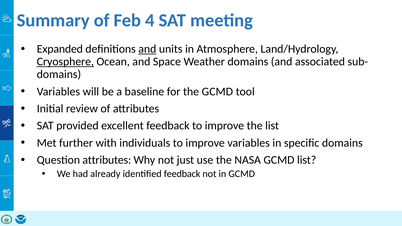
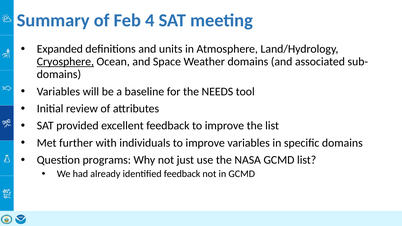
and at (147, 49) underline: present -> none
the GCMD: GCMD -> NEEDS
Question attributes: attributes -> programs
